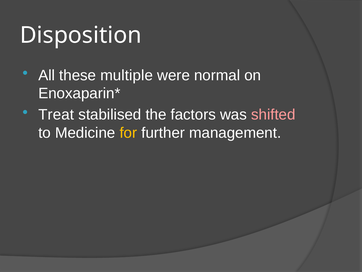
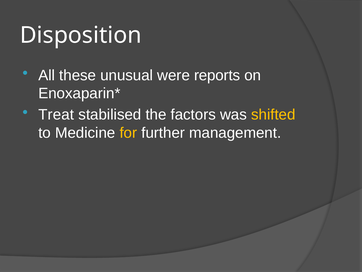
multiple: multiple -> unusual
normal: normal -> reports
shifted colour: pink -> yellow
